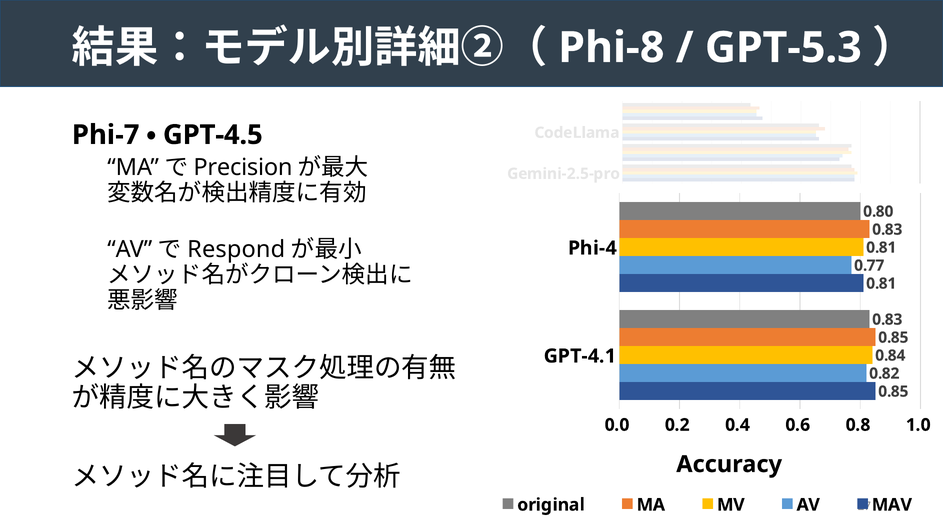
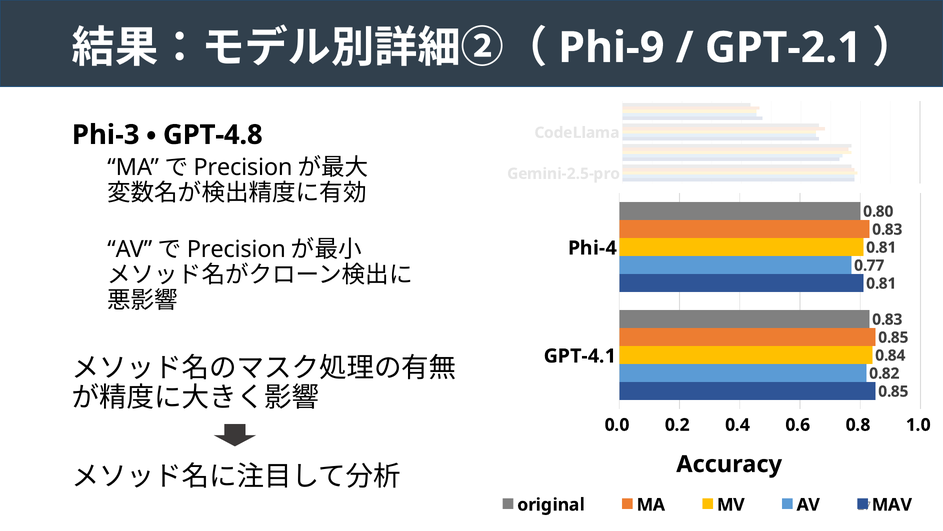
Phi-8: Phi-8 -> Phi-9
GPT-5.3: GPT-5.3 -> GPT-2.1
Phi-7: Phi-7 -> Phi-3
GPT-4.5: GPT-4.5 -> GPT-4.8
Respond at (236, 249): Respond -> Precision
